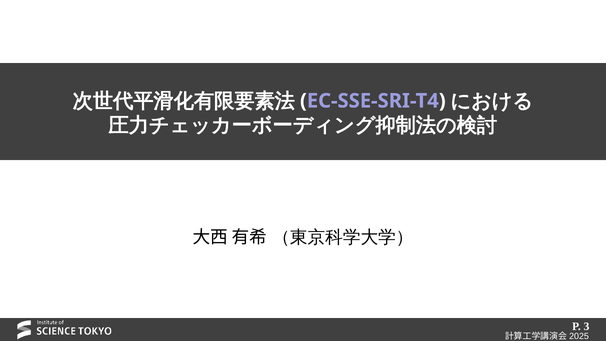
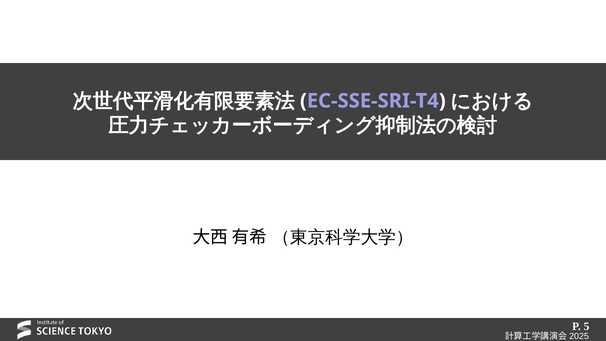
3: 3 -> 5
